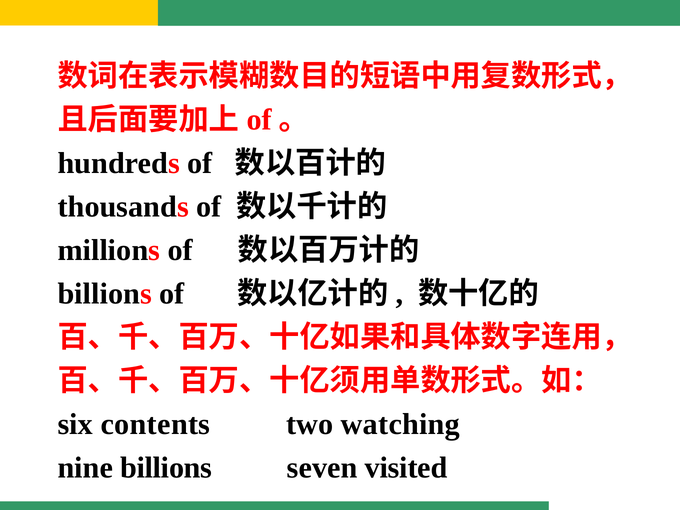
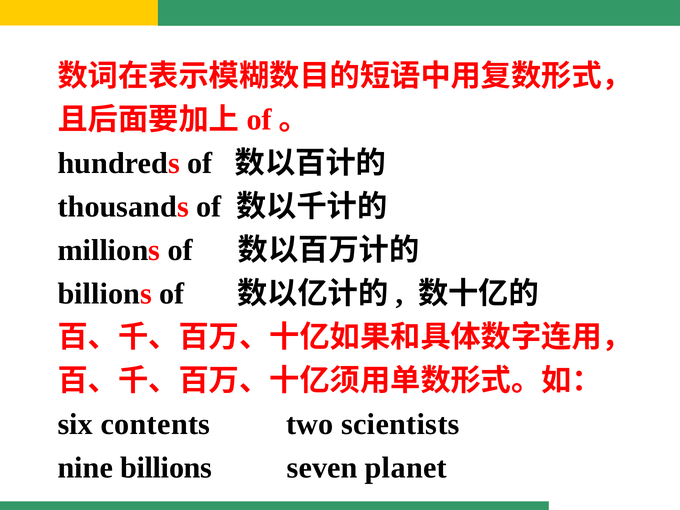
watching: watching -> scientists
visited: visited -> planet
